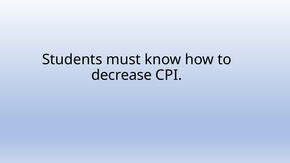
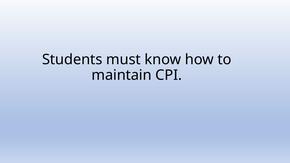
decrease: decrease -> maintain
